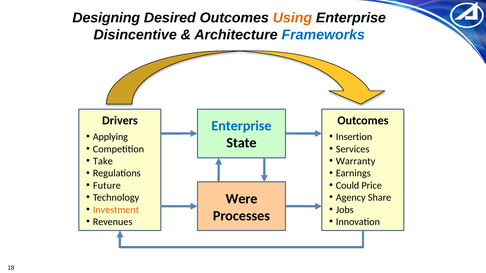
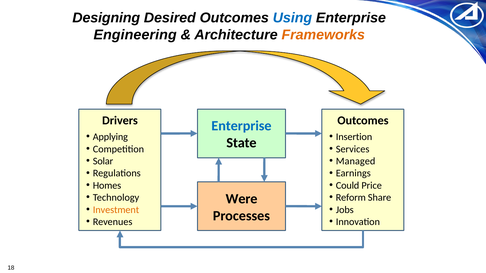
Using colour: orange -> blue
Disincentive: Disincentive -> Engineering
Frameworks colour: blue -> orange
Take: Take -> Solar
Warranty: Warranty -> Managed
Future: Future -> Homes
Agency: Agency -> Reform
